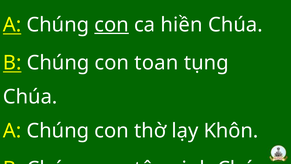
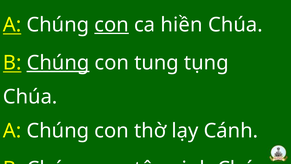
Chúng at (58, 63) underline: none -> present
toan: toan -> tụng
Khôn: Khôn -> Cánh
